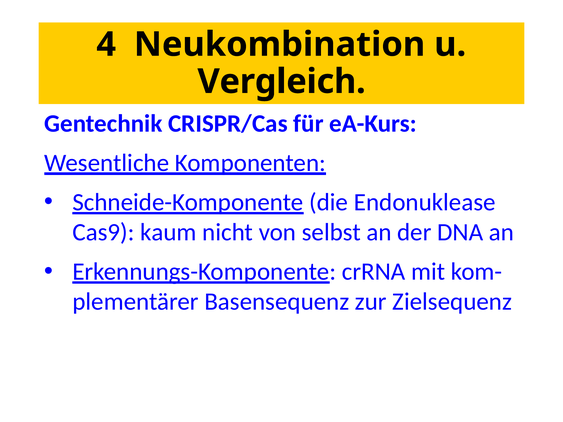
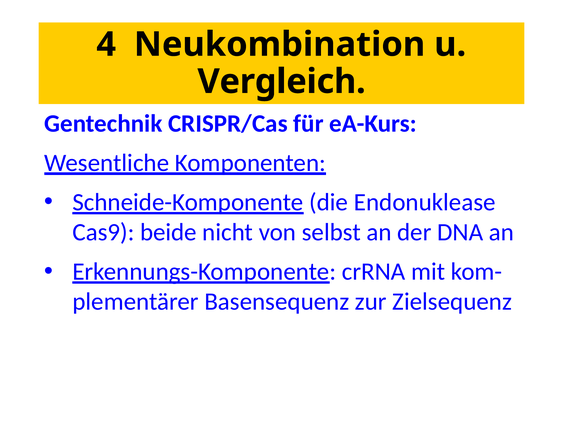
kaum: kaum -> beide
